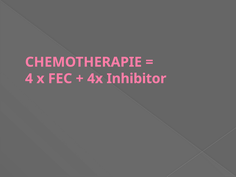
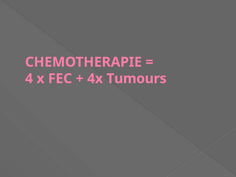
Inhibitor: Inhibitor -> Tumours
